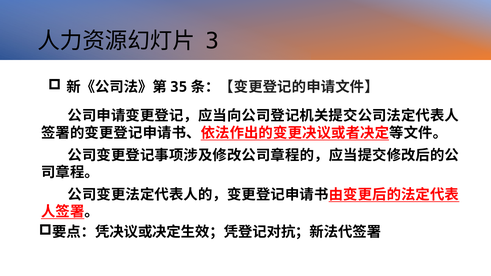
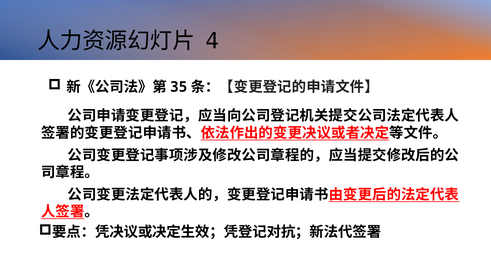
3: 3 -> 4
